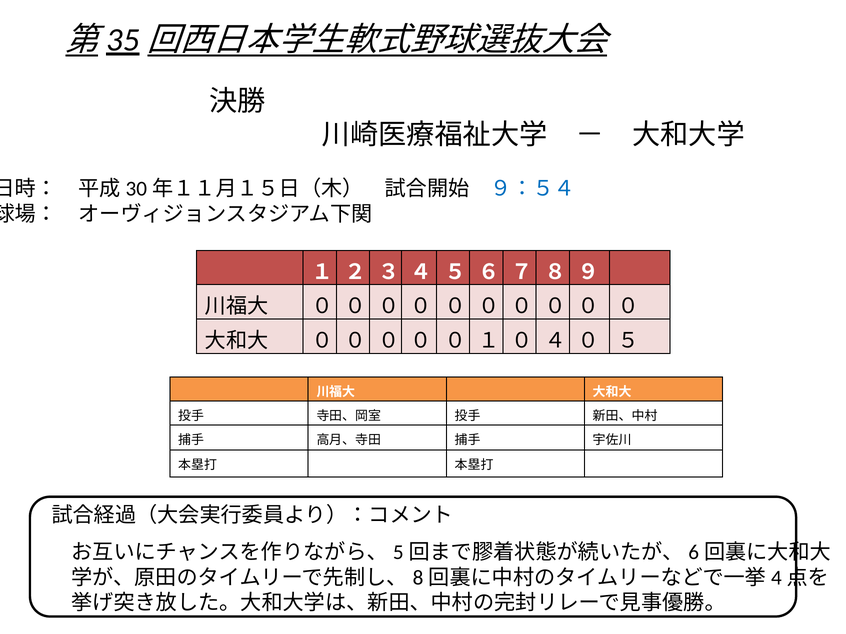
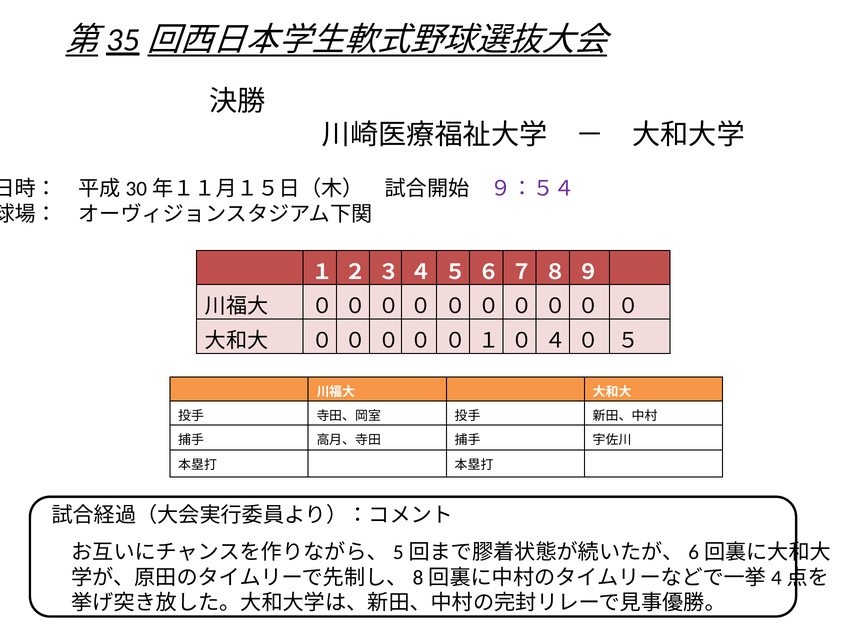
９：５４ colour: blue -> purple
